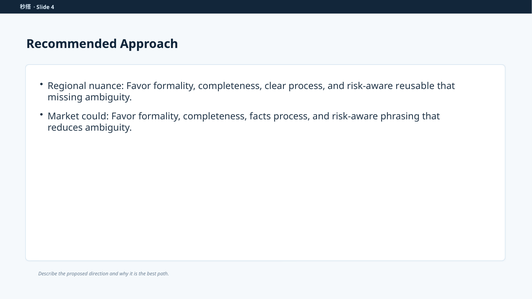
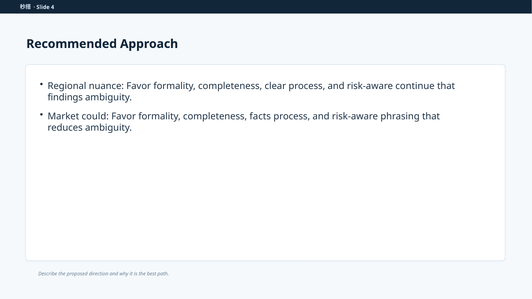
reusable: reusable -> continue
missing: missing -> findings
